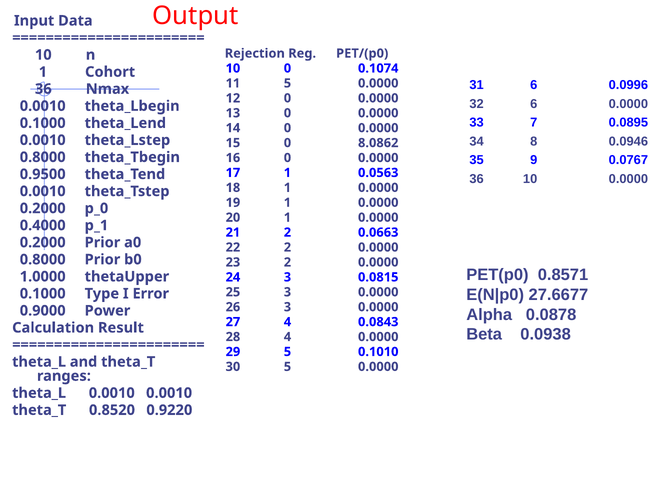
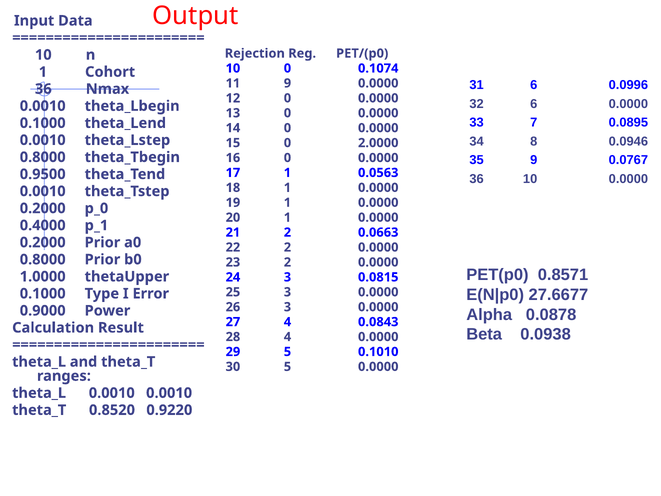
11 5: 5 -> 9
8.0862: 8.0862 -> 2.0000
